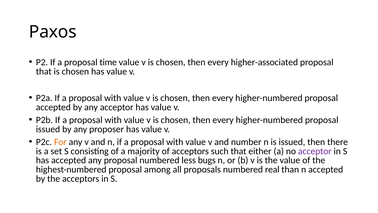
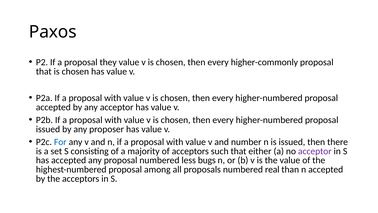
time: time -> they
higher-associated: higher-associated -> higher-commonly
For colour: orange -> blue
